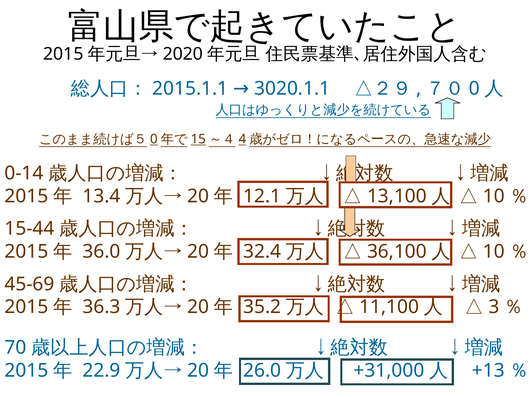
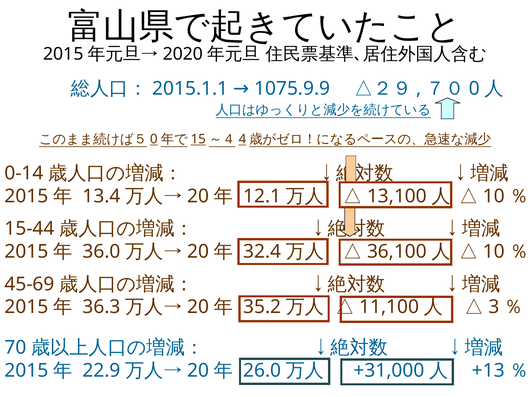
3020.1.1: 3020.1.1 -> 1075.9.9
